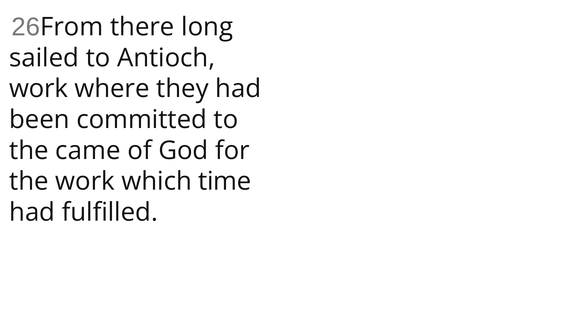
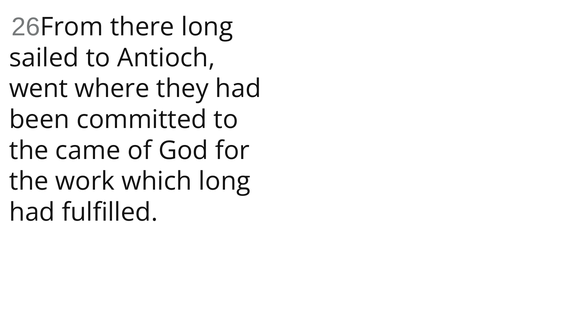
work at (39, 89): work -> went
which time: time -> long
